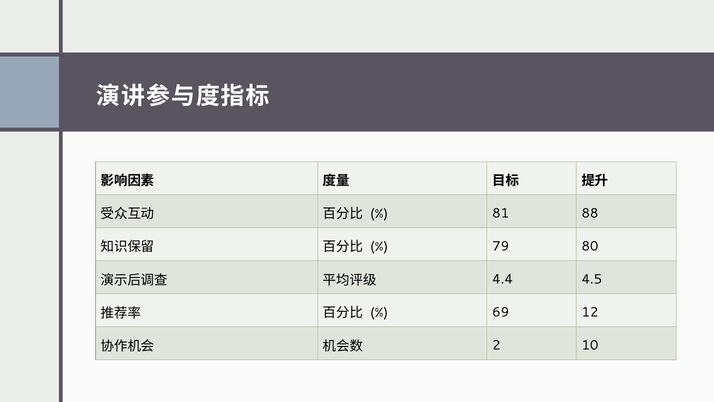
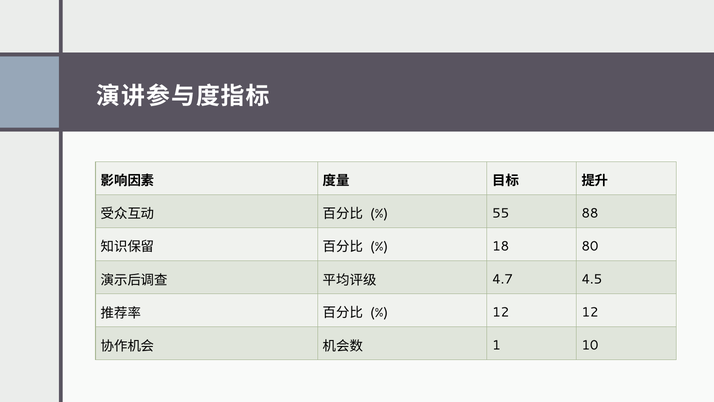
81: 81 -> 55
79: 79 -> 18
4.4: 4.4 -> 4.7
69 at (501, 312): 69 -> 12
2: 2 -> 1
